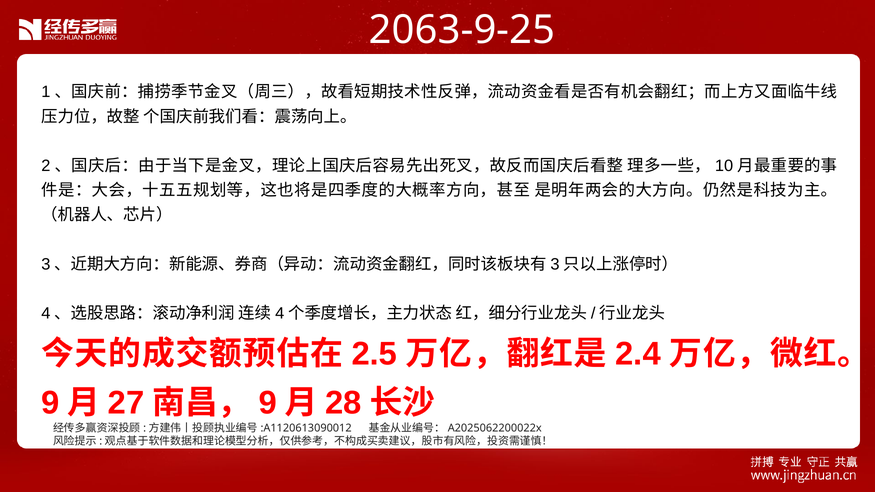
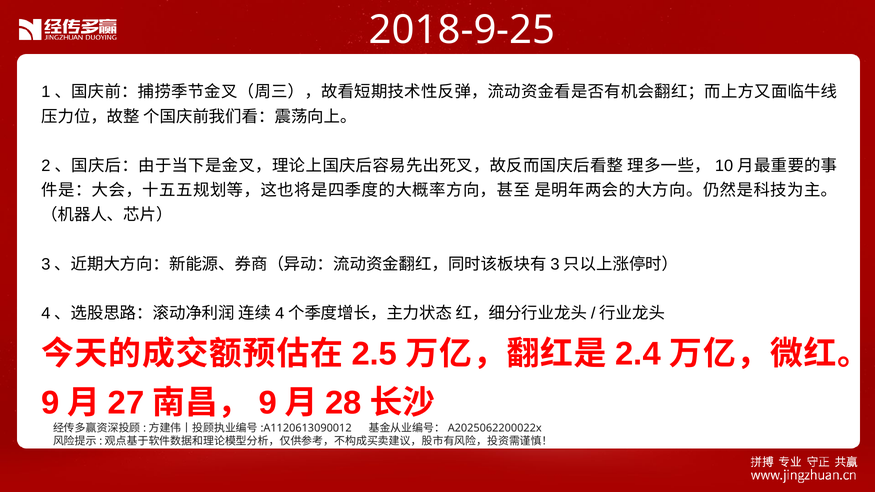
2063-9-25: 2063-9-25 -> 2018-9-25
